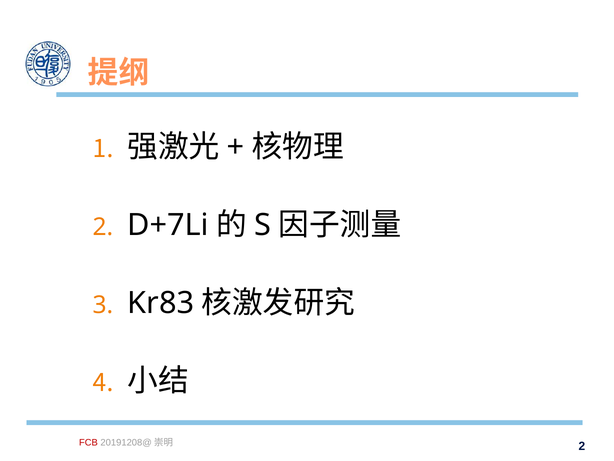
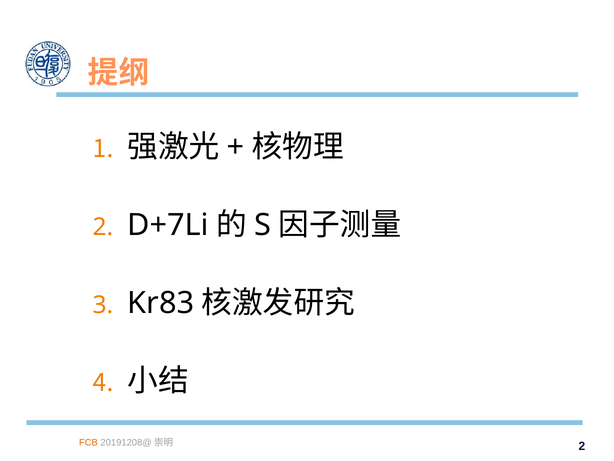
FCB colour: red -> orange
